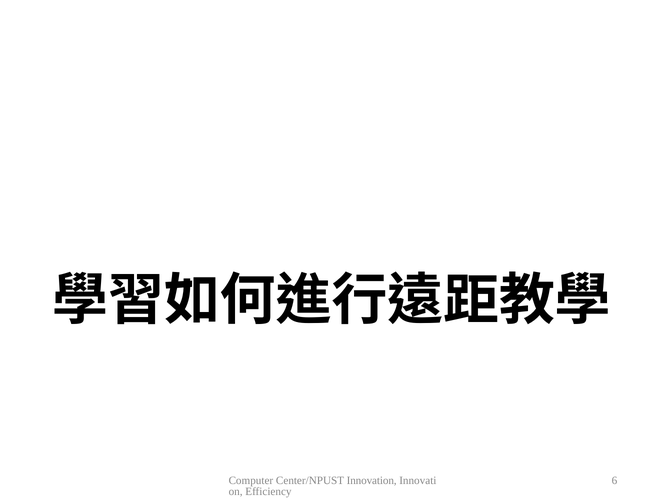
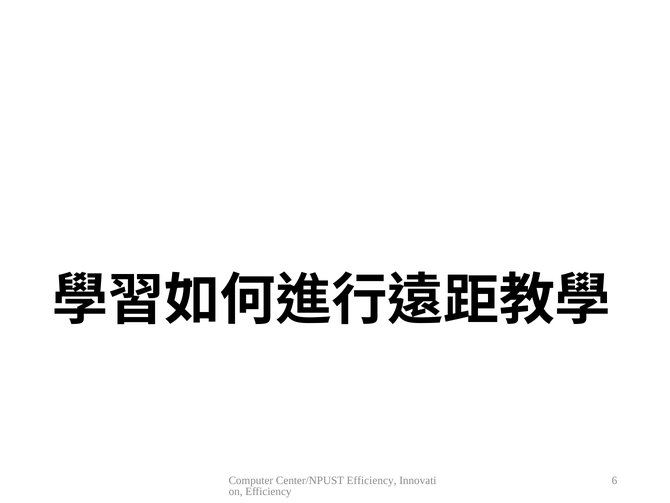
Center/NPUST Innovation: Innovation -> Efficiency
